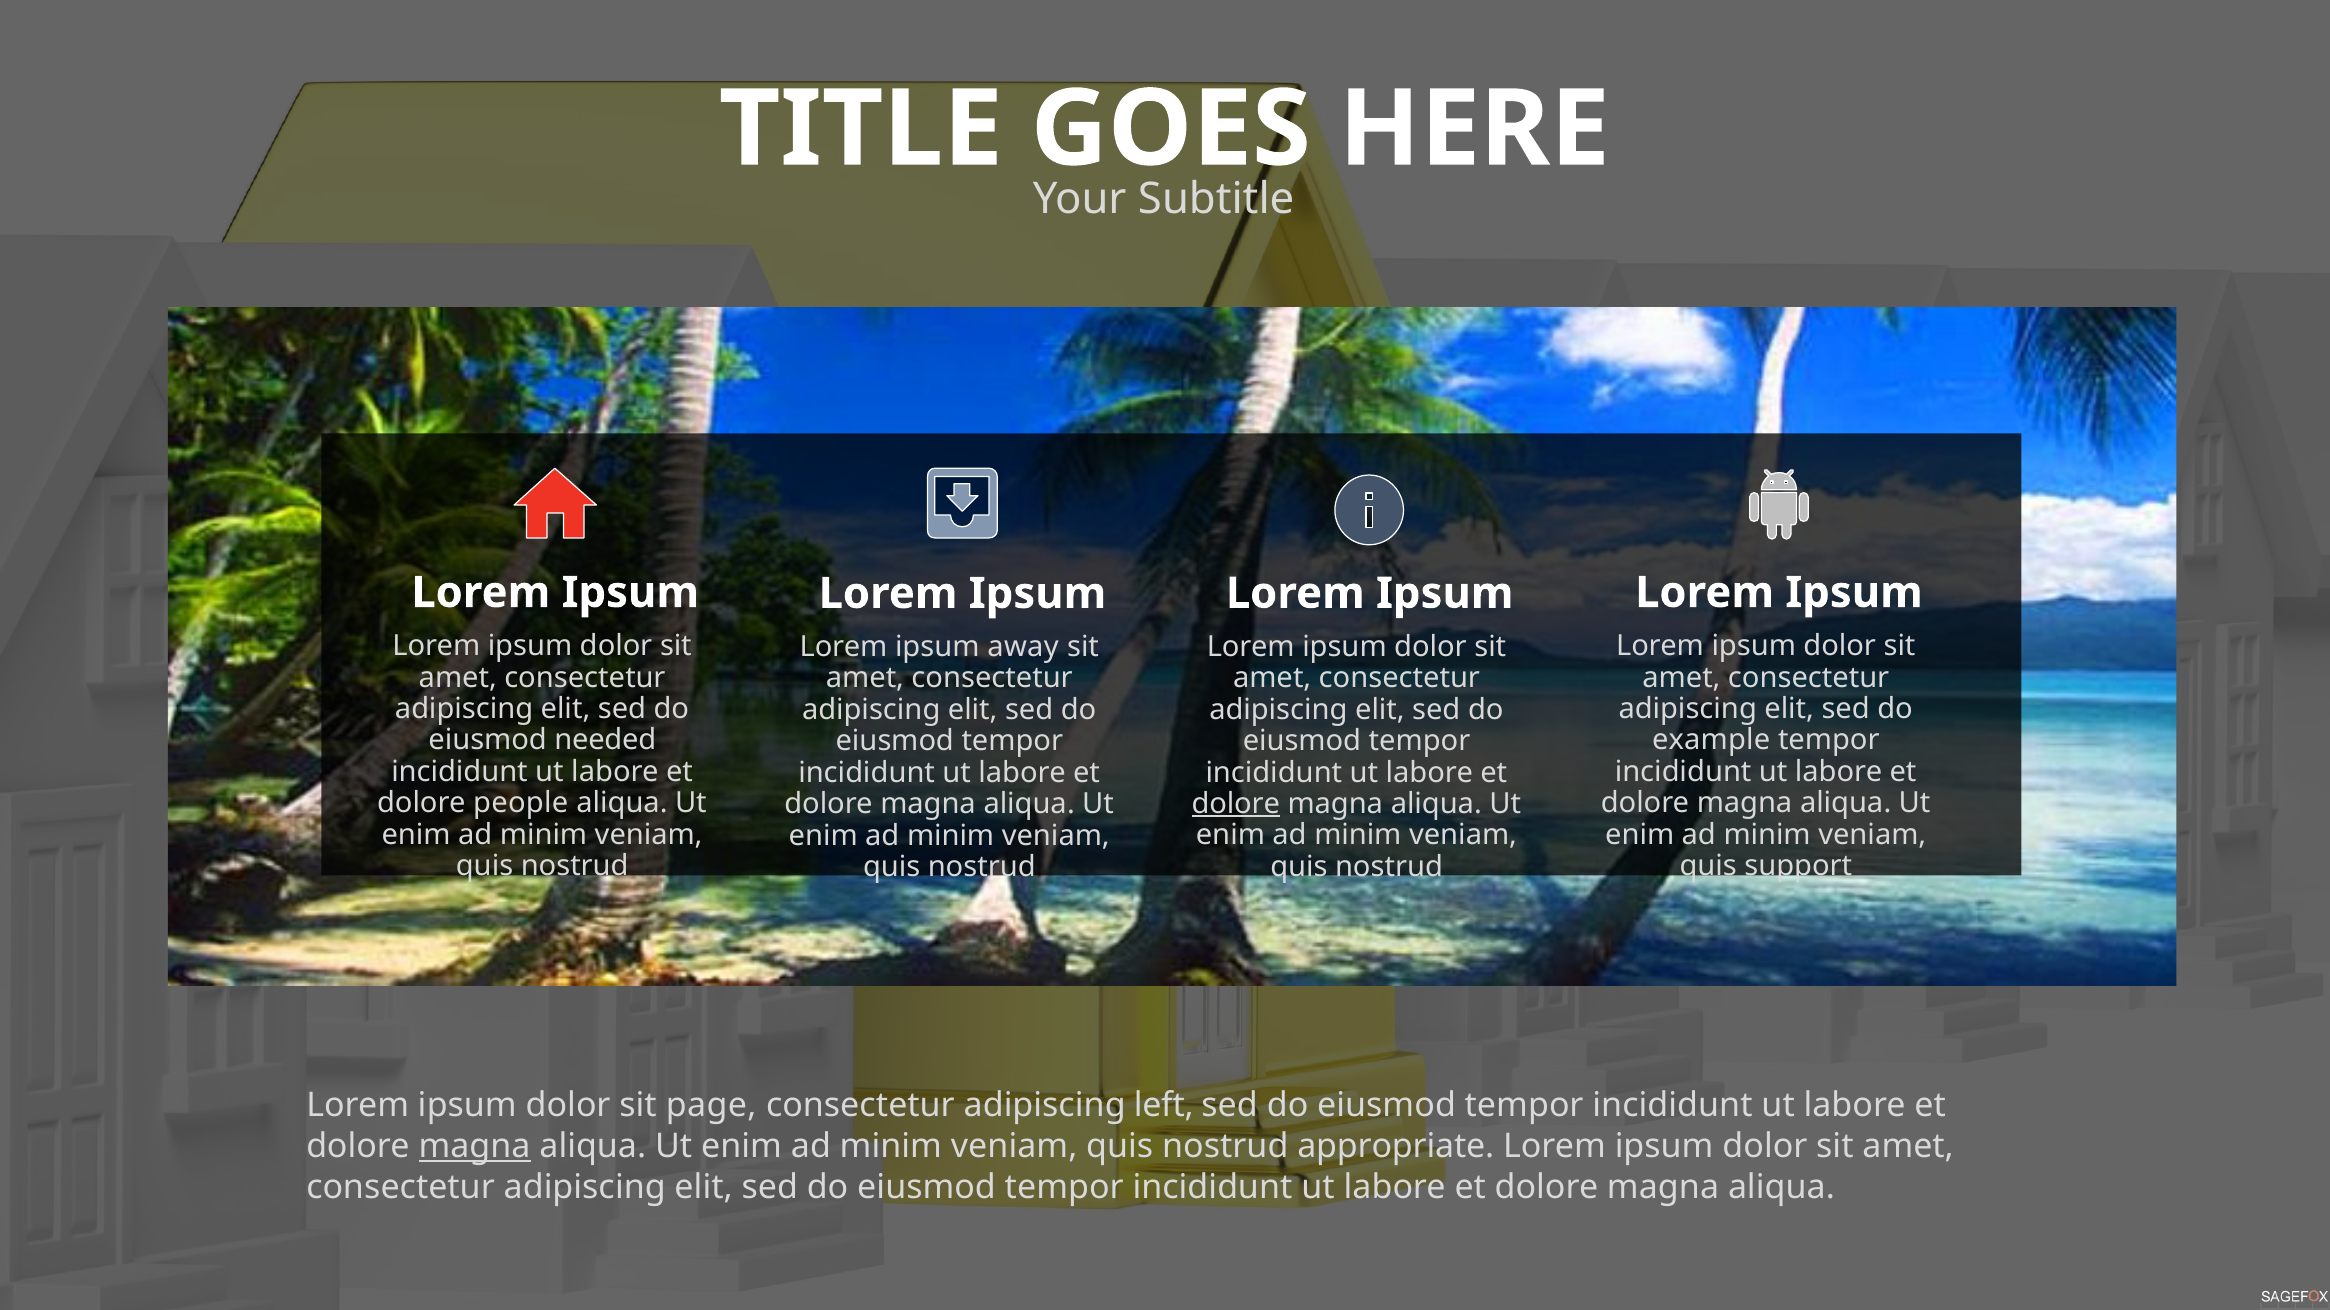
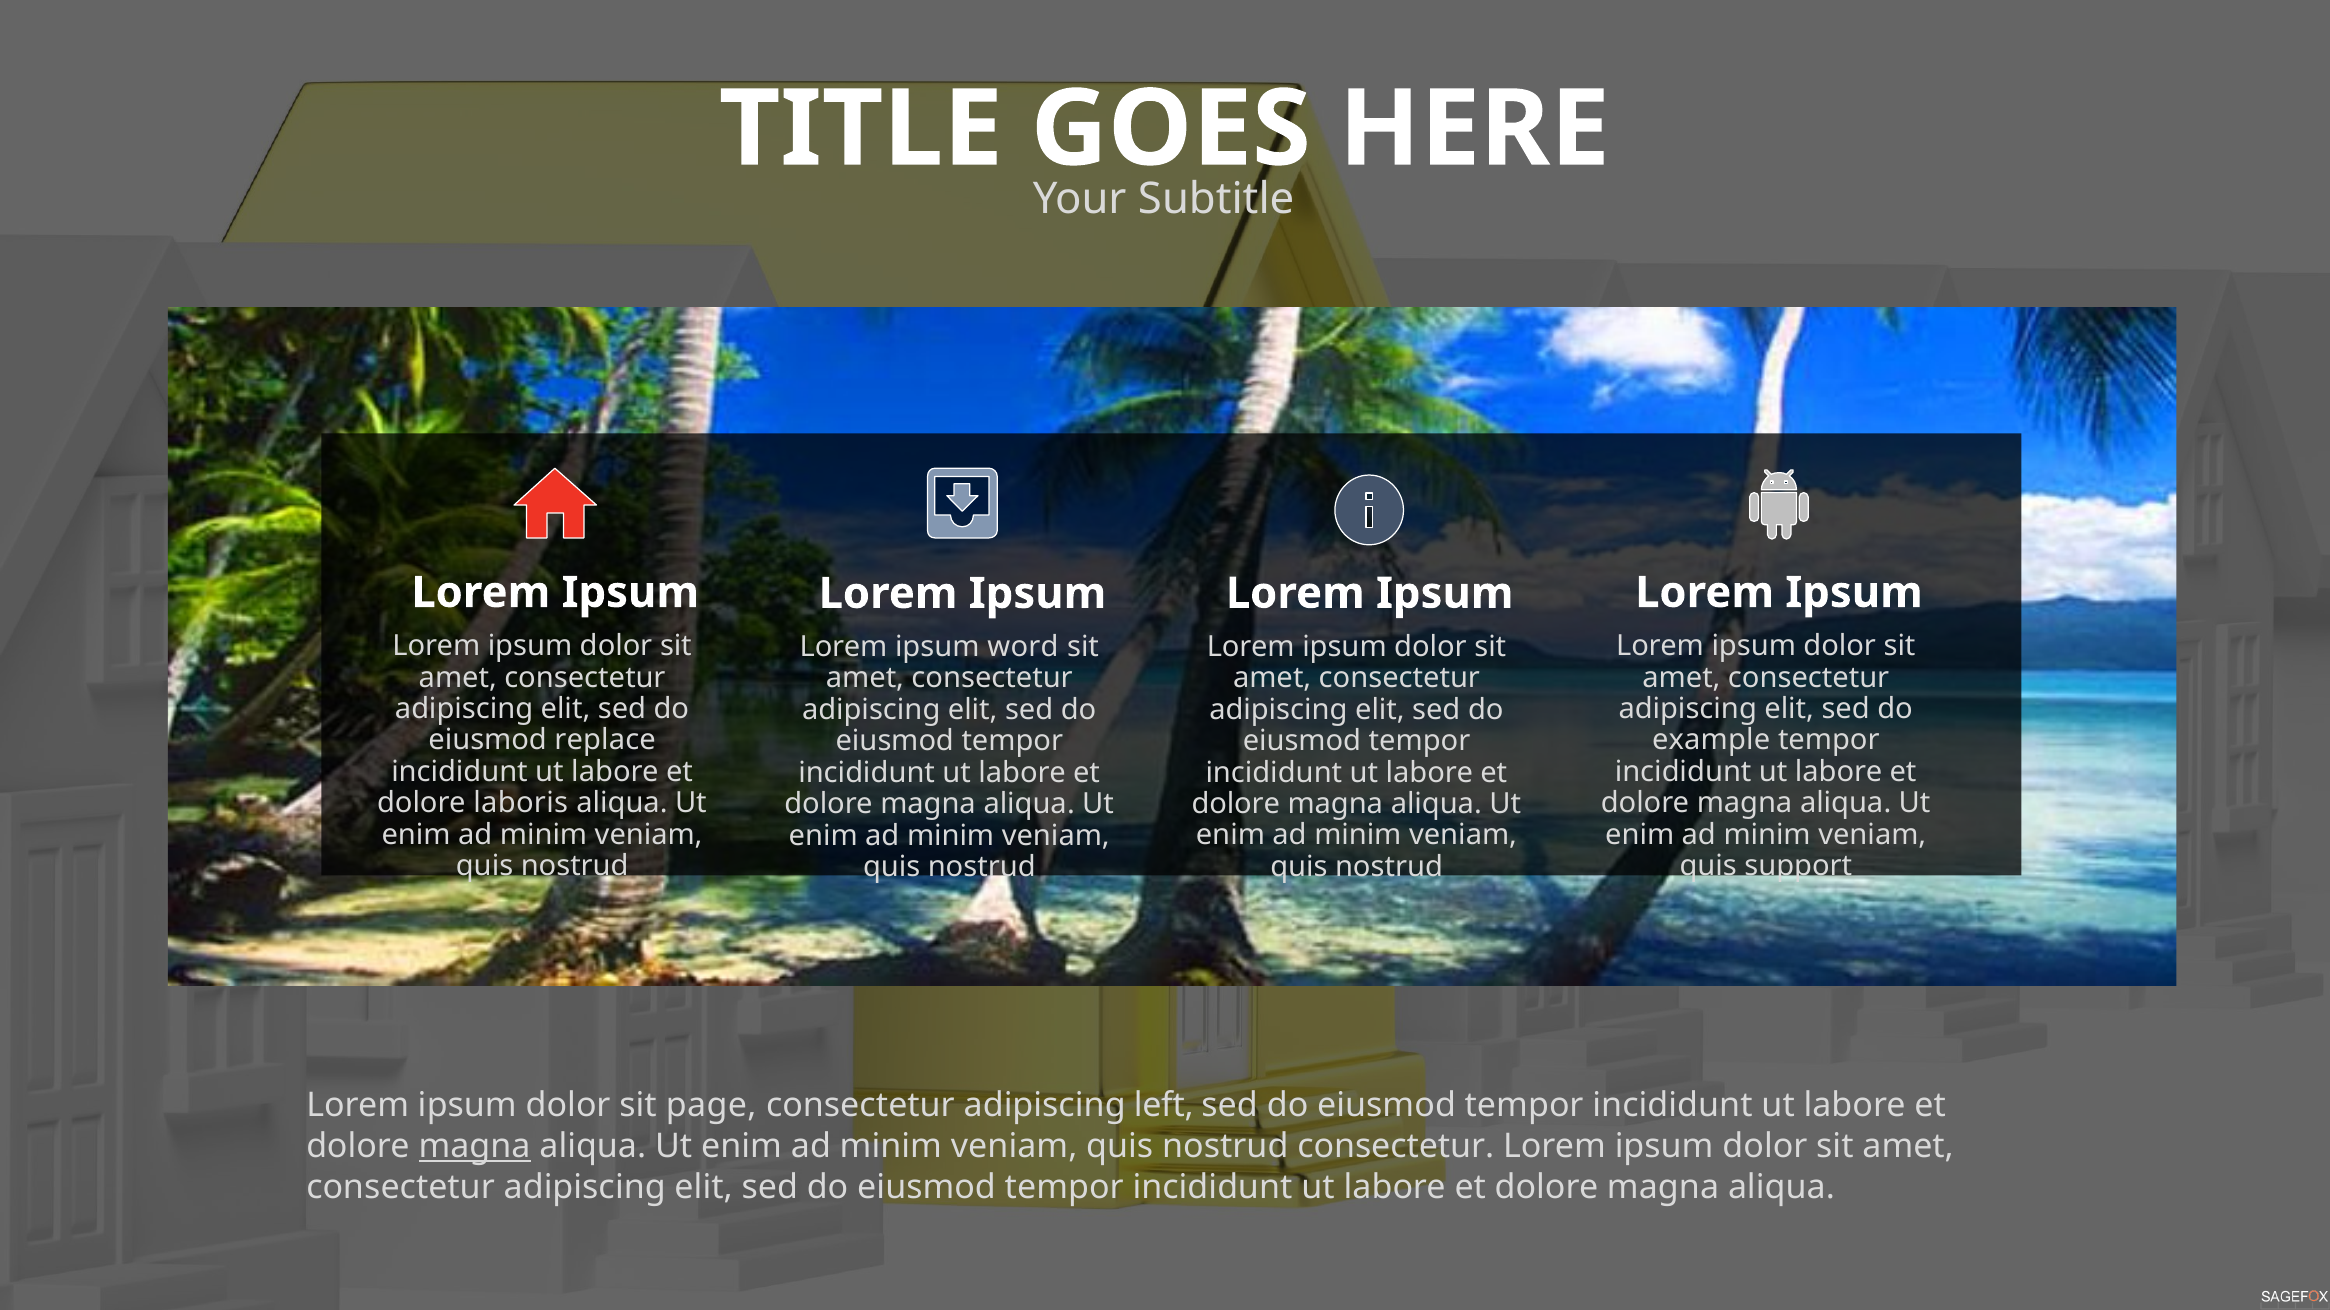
away: away -> word
needed: needed -> replace
people: people -> laboris
dolore at (1236, 804) underline: present -> none
nostrud appropriate: appropriate -> consectetur
